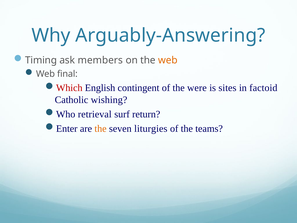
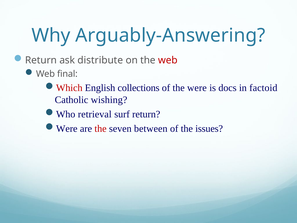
Timing at (41, 60): Timing -> Return
members: members -> distribute
web at (168, 60) colour: orange -> red
contingent: contingent -> collections
sites: sites -> docs
Enter at (67, 128): Enter -> Were
the at (101, 128) colour: orange -> red
liturgies: liturgies -> between
teams: teams -> issues
